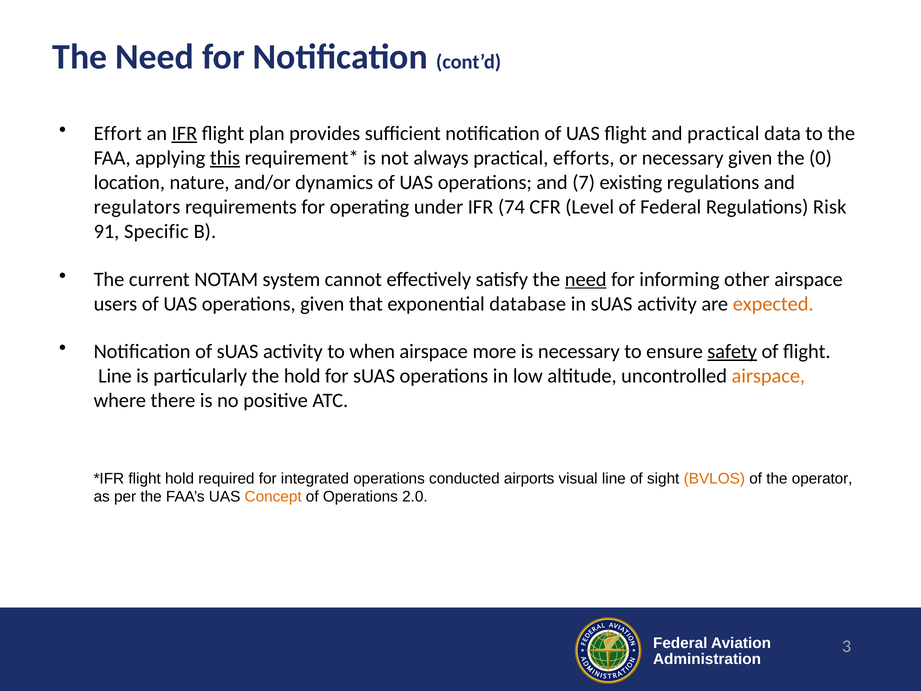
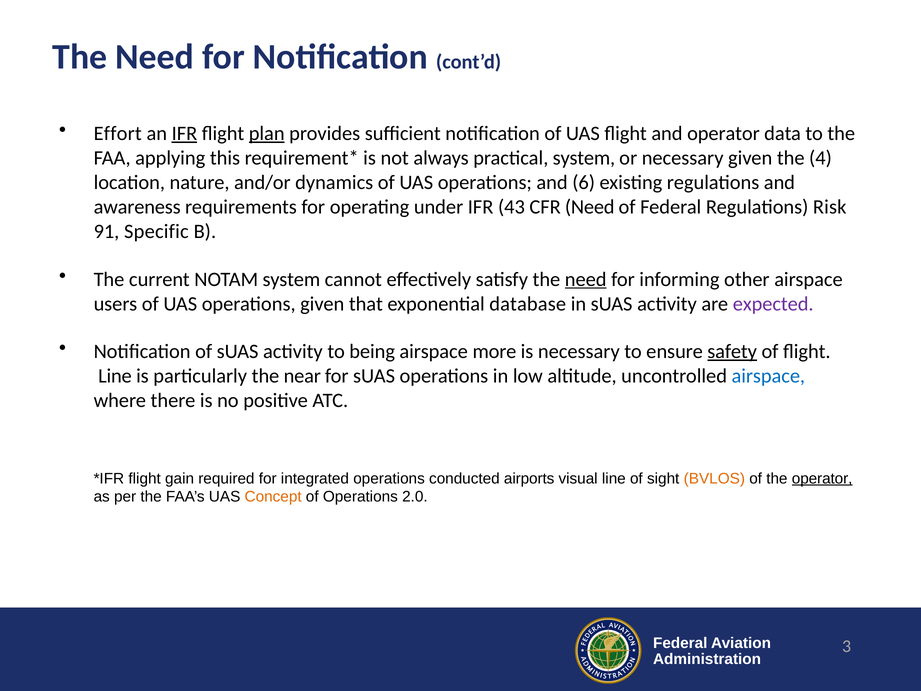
plan underline: none -> present
and practical: practical -> operator
this underline: present -> none
practical efforts: efforts -> system
0: 0 -> 4
7: 7 -> 6
regulators: regulators -> awareness
74: 74 -> 43
CFR Level: Level -> Need
expected colour: orange -> purple
when: when -> being
the hold: hold -> near
airspace at (768, 376) colour: orange -> blue
flight hold: hold -> gain
operator at (822, 478) underline: none -> present
